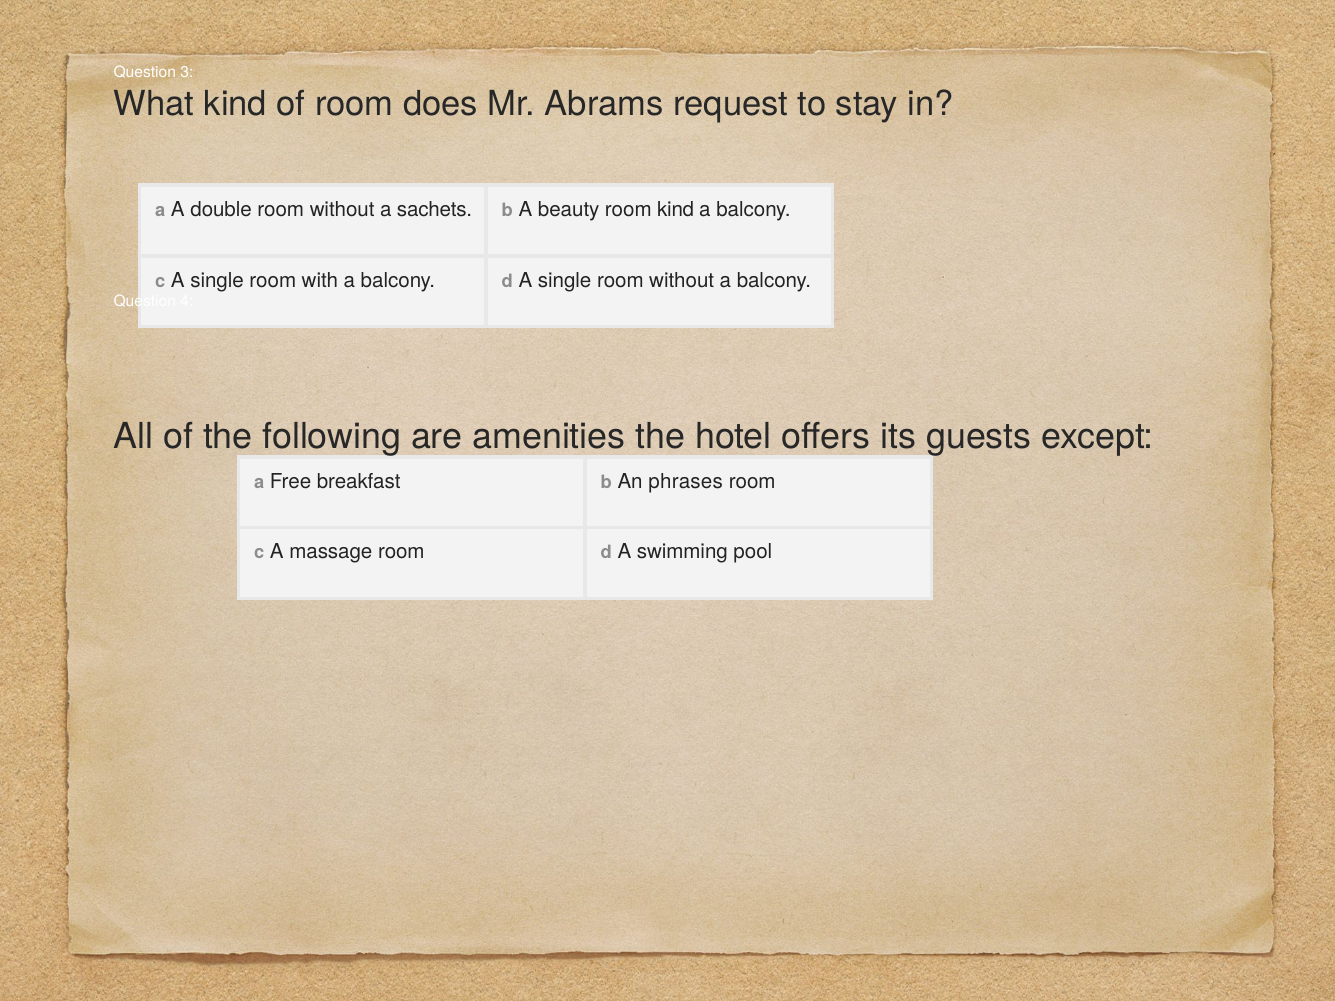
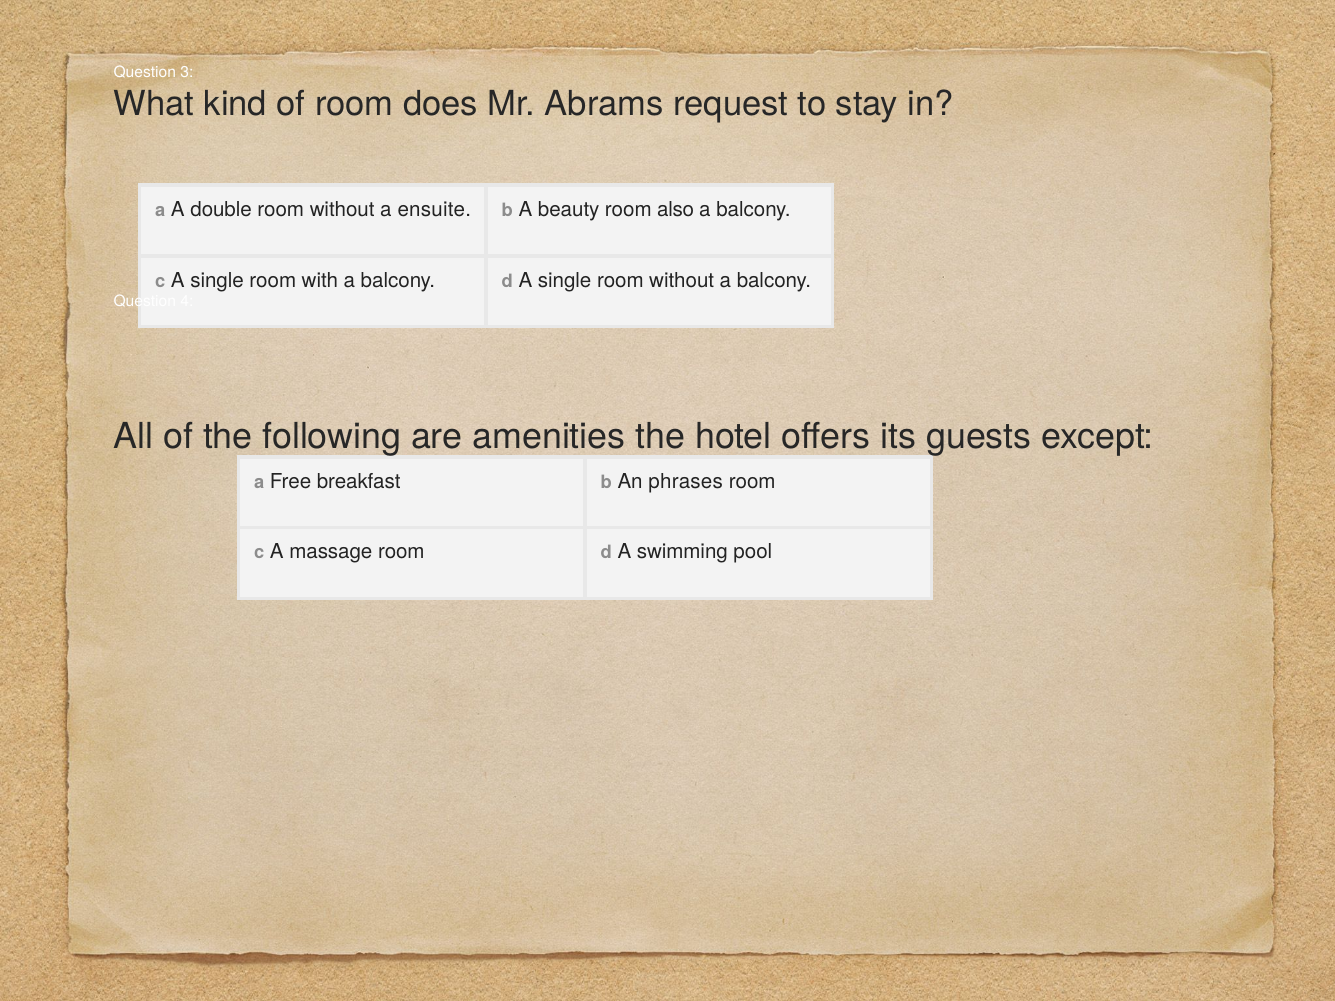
sachets: sachets -> ensuite
room kind: kind -> also
